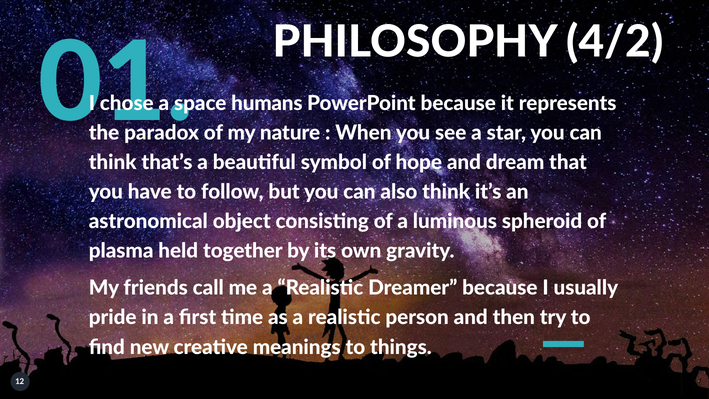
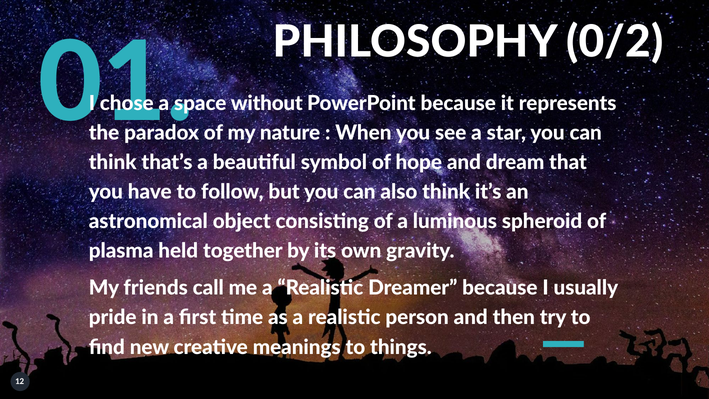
4/2: 4/2 -> 0/2
humans: humans -> without
